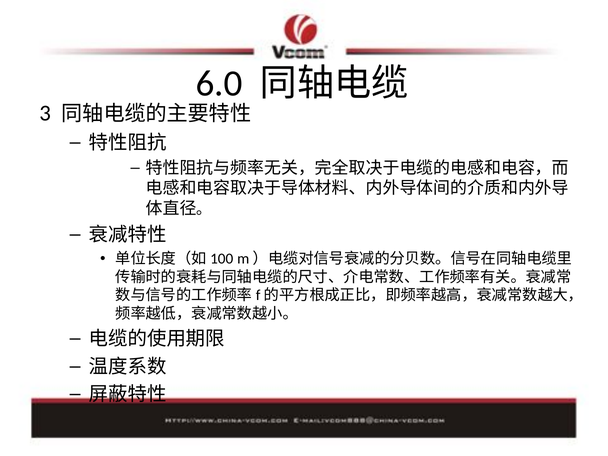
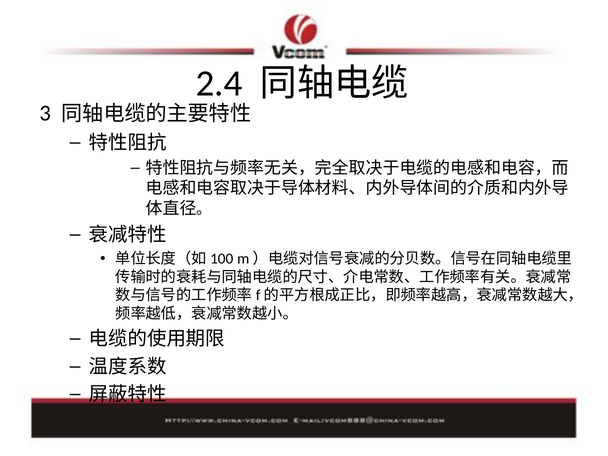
6.0: 6.0 -> 2.4
